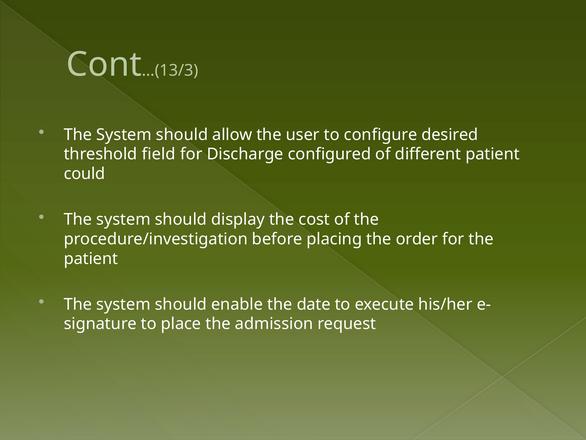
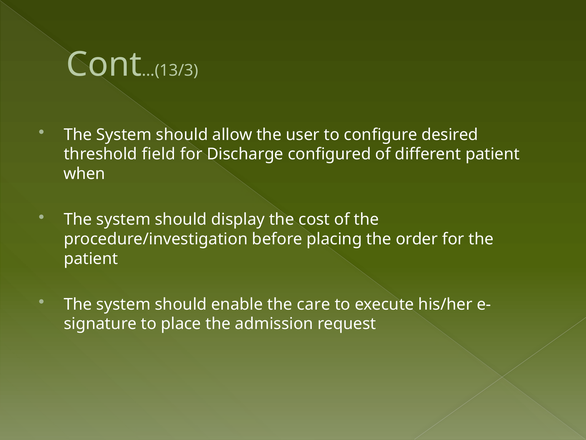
could: could -> when
date: date -> care
